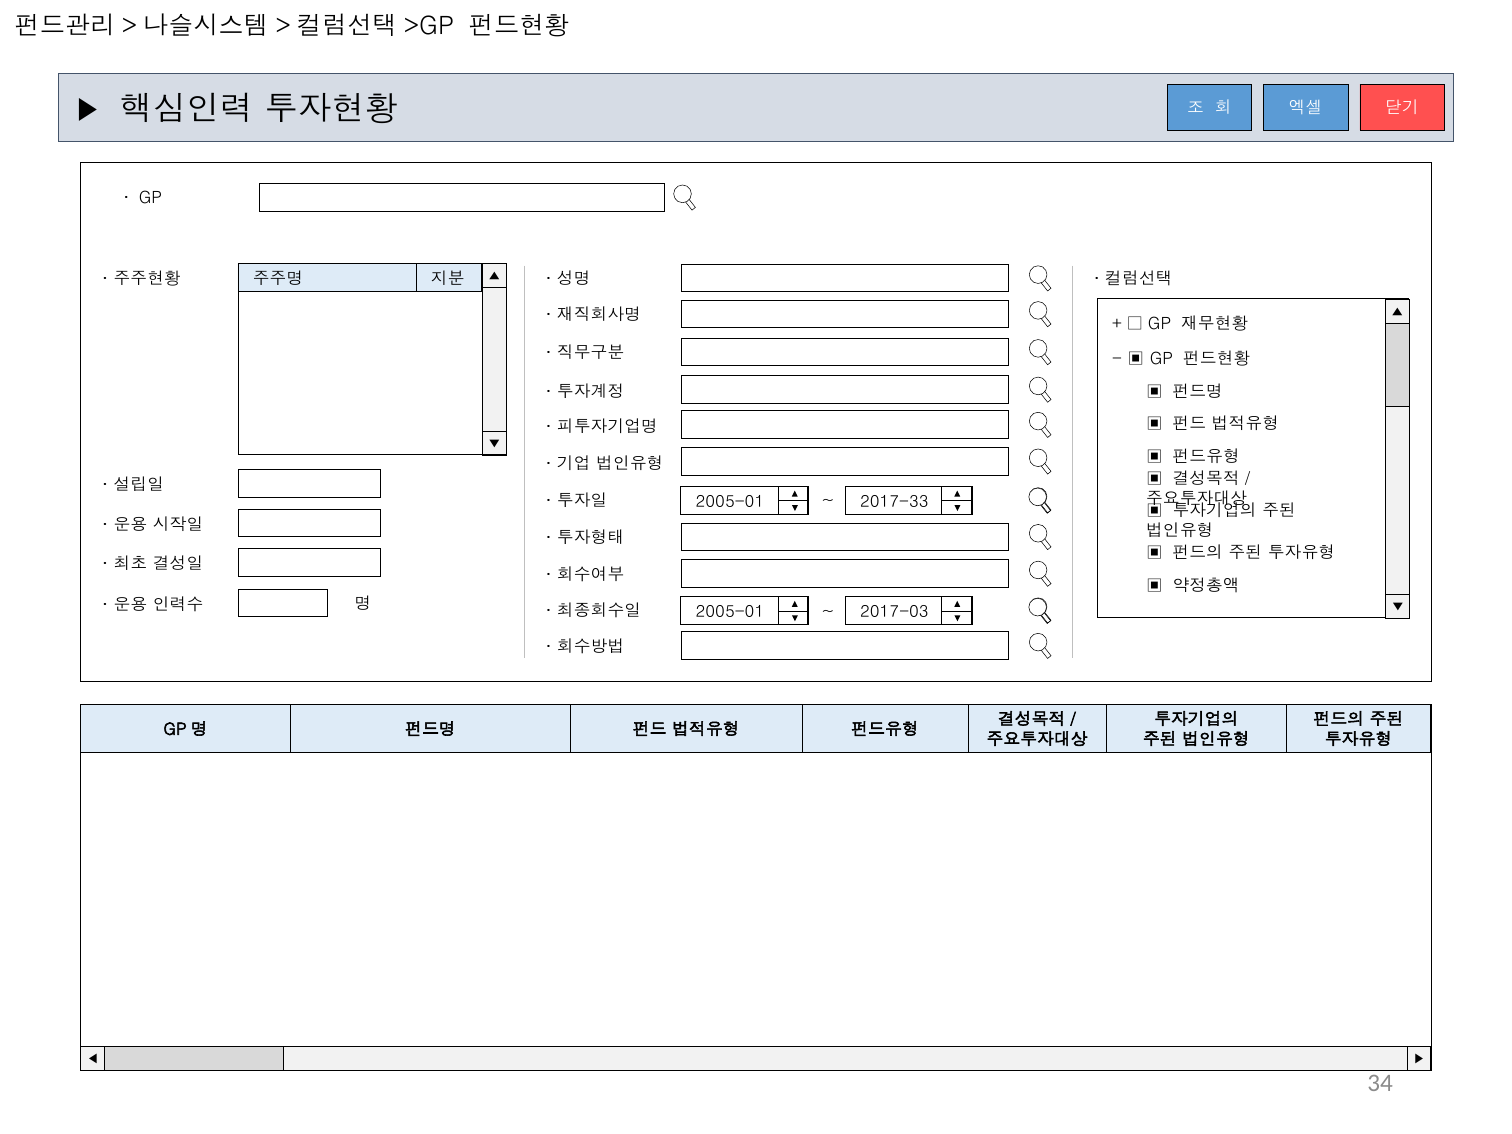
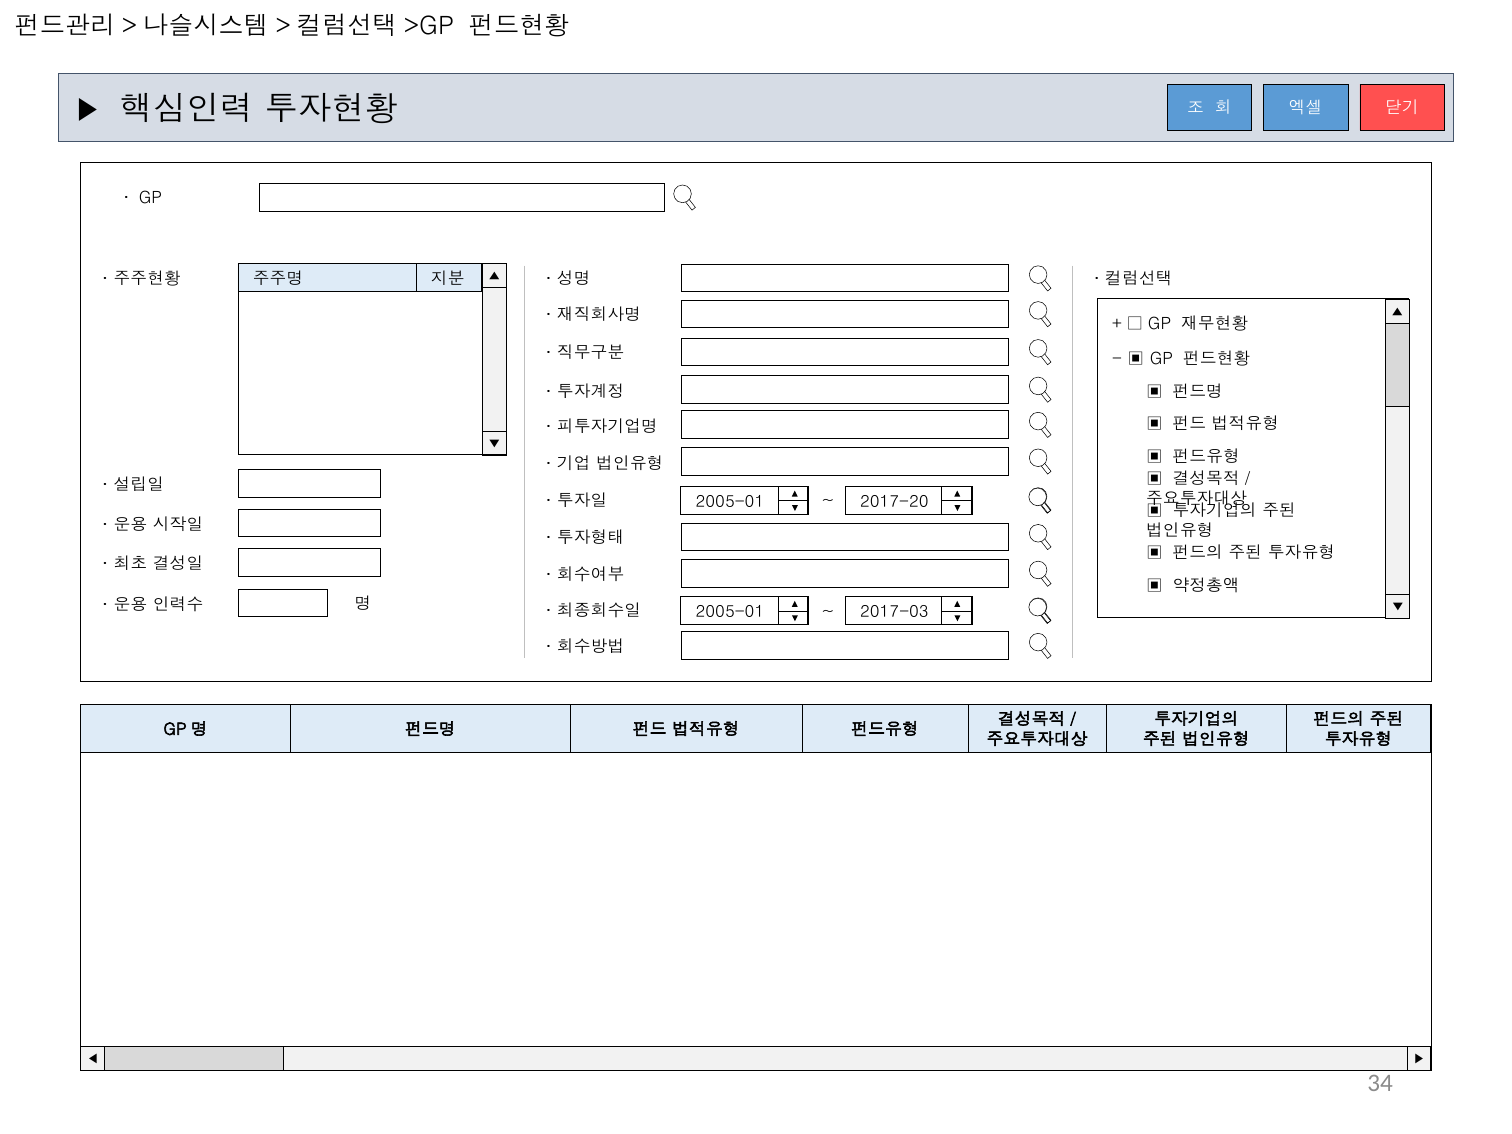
2017-33: 2017-33 -> 2017-20
